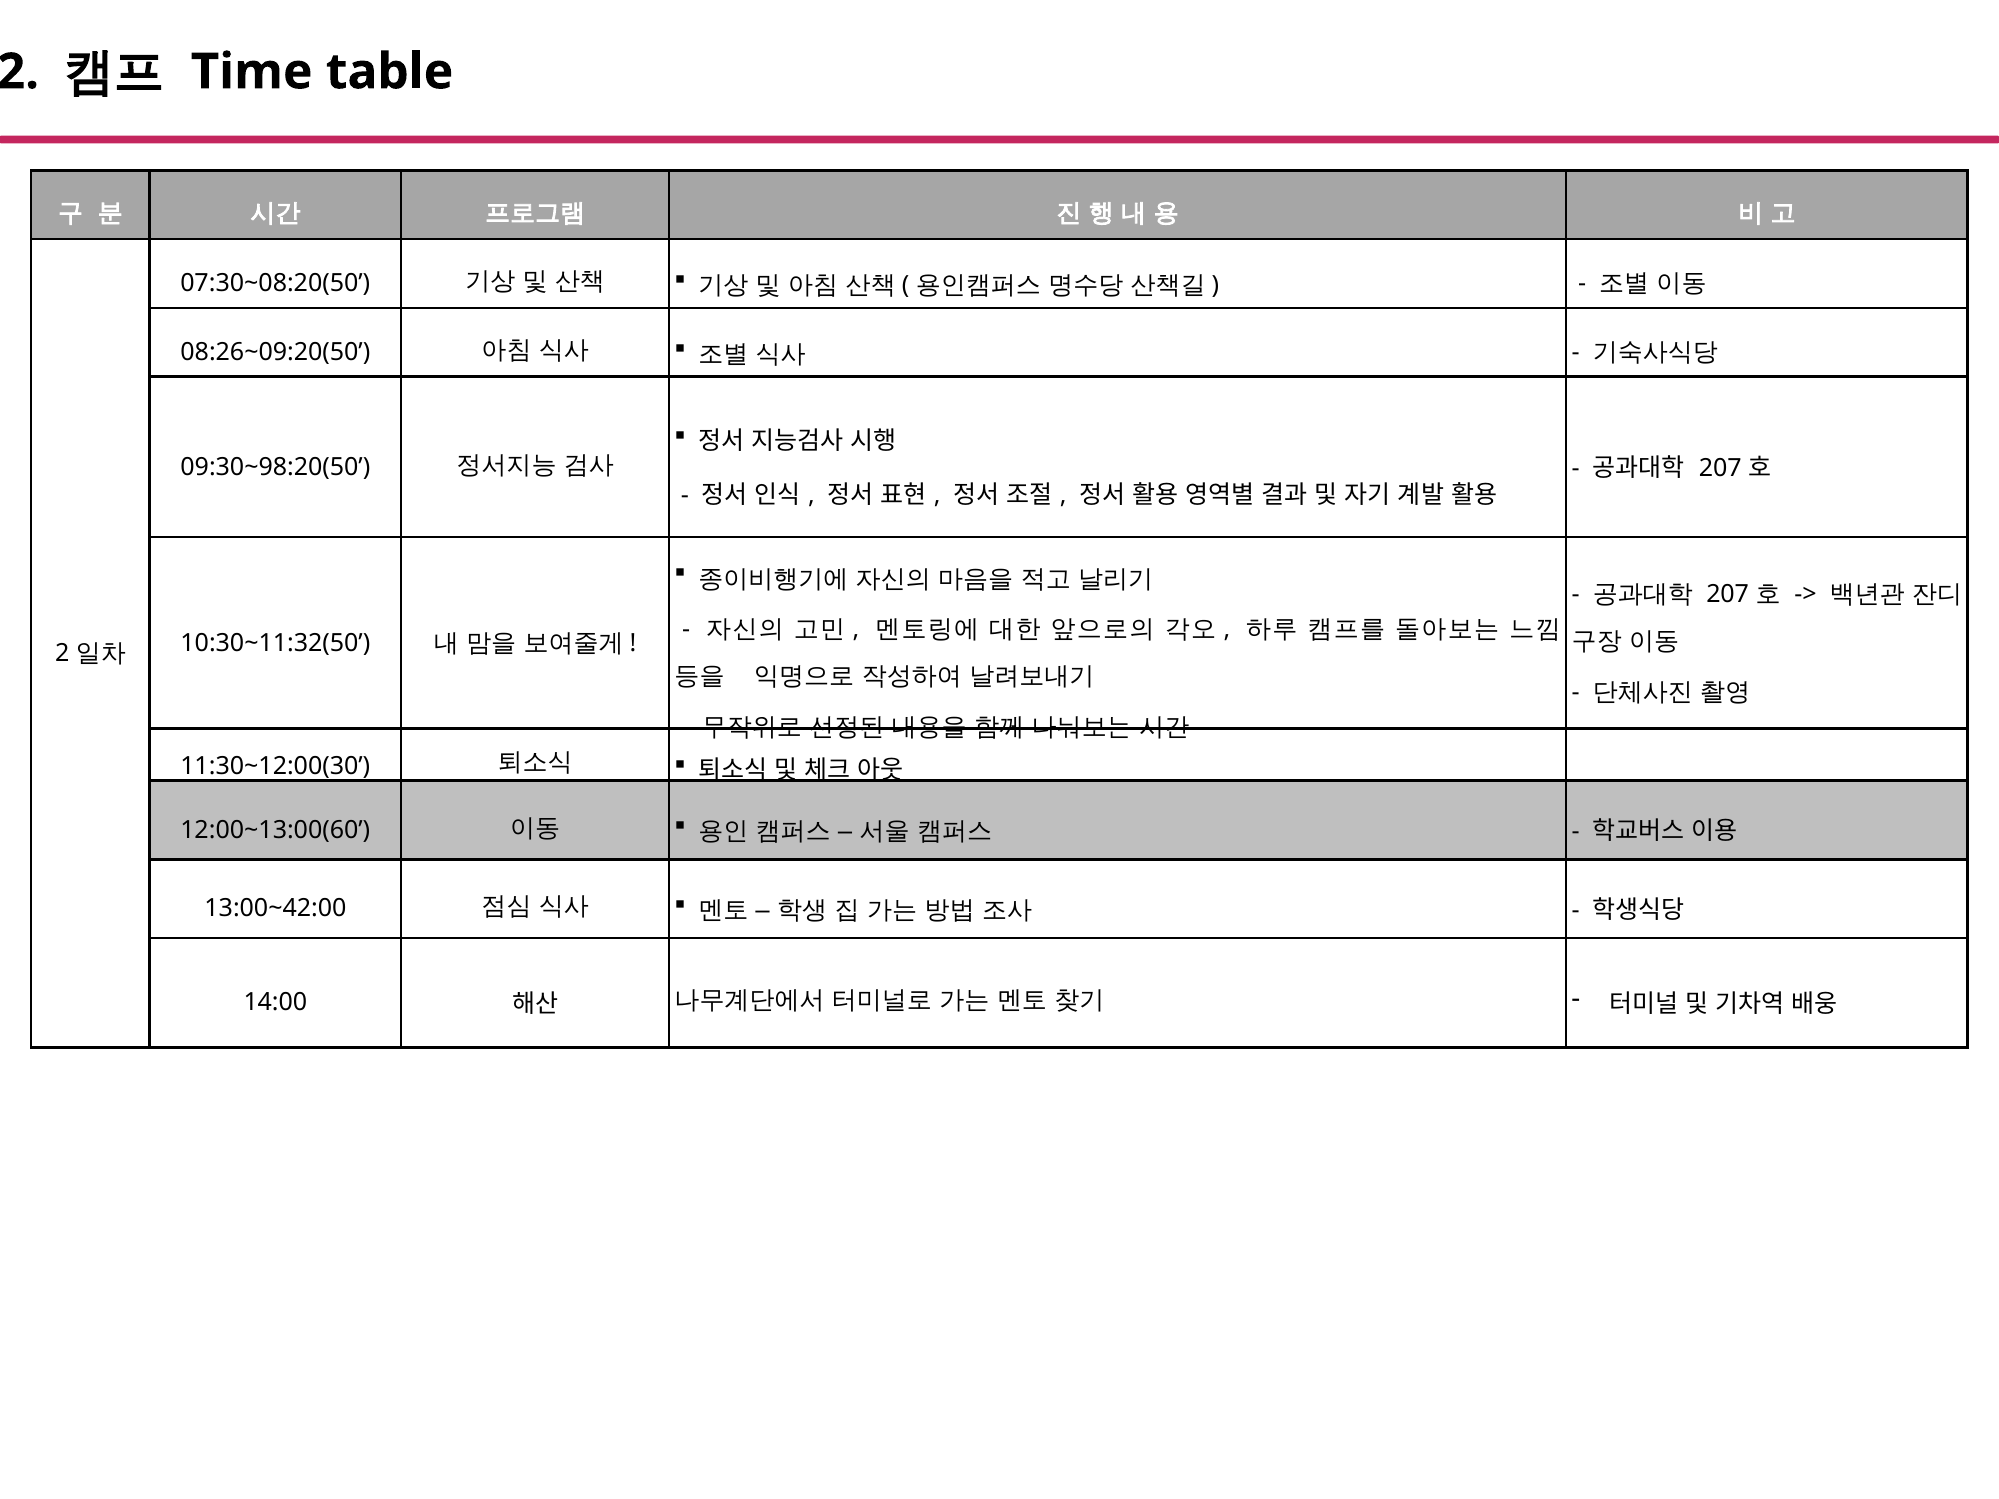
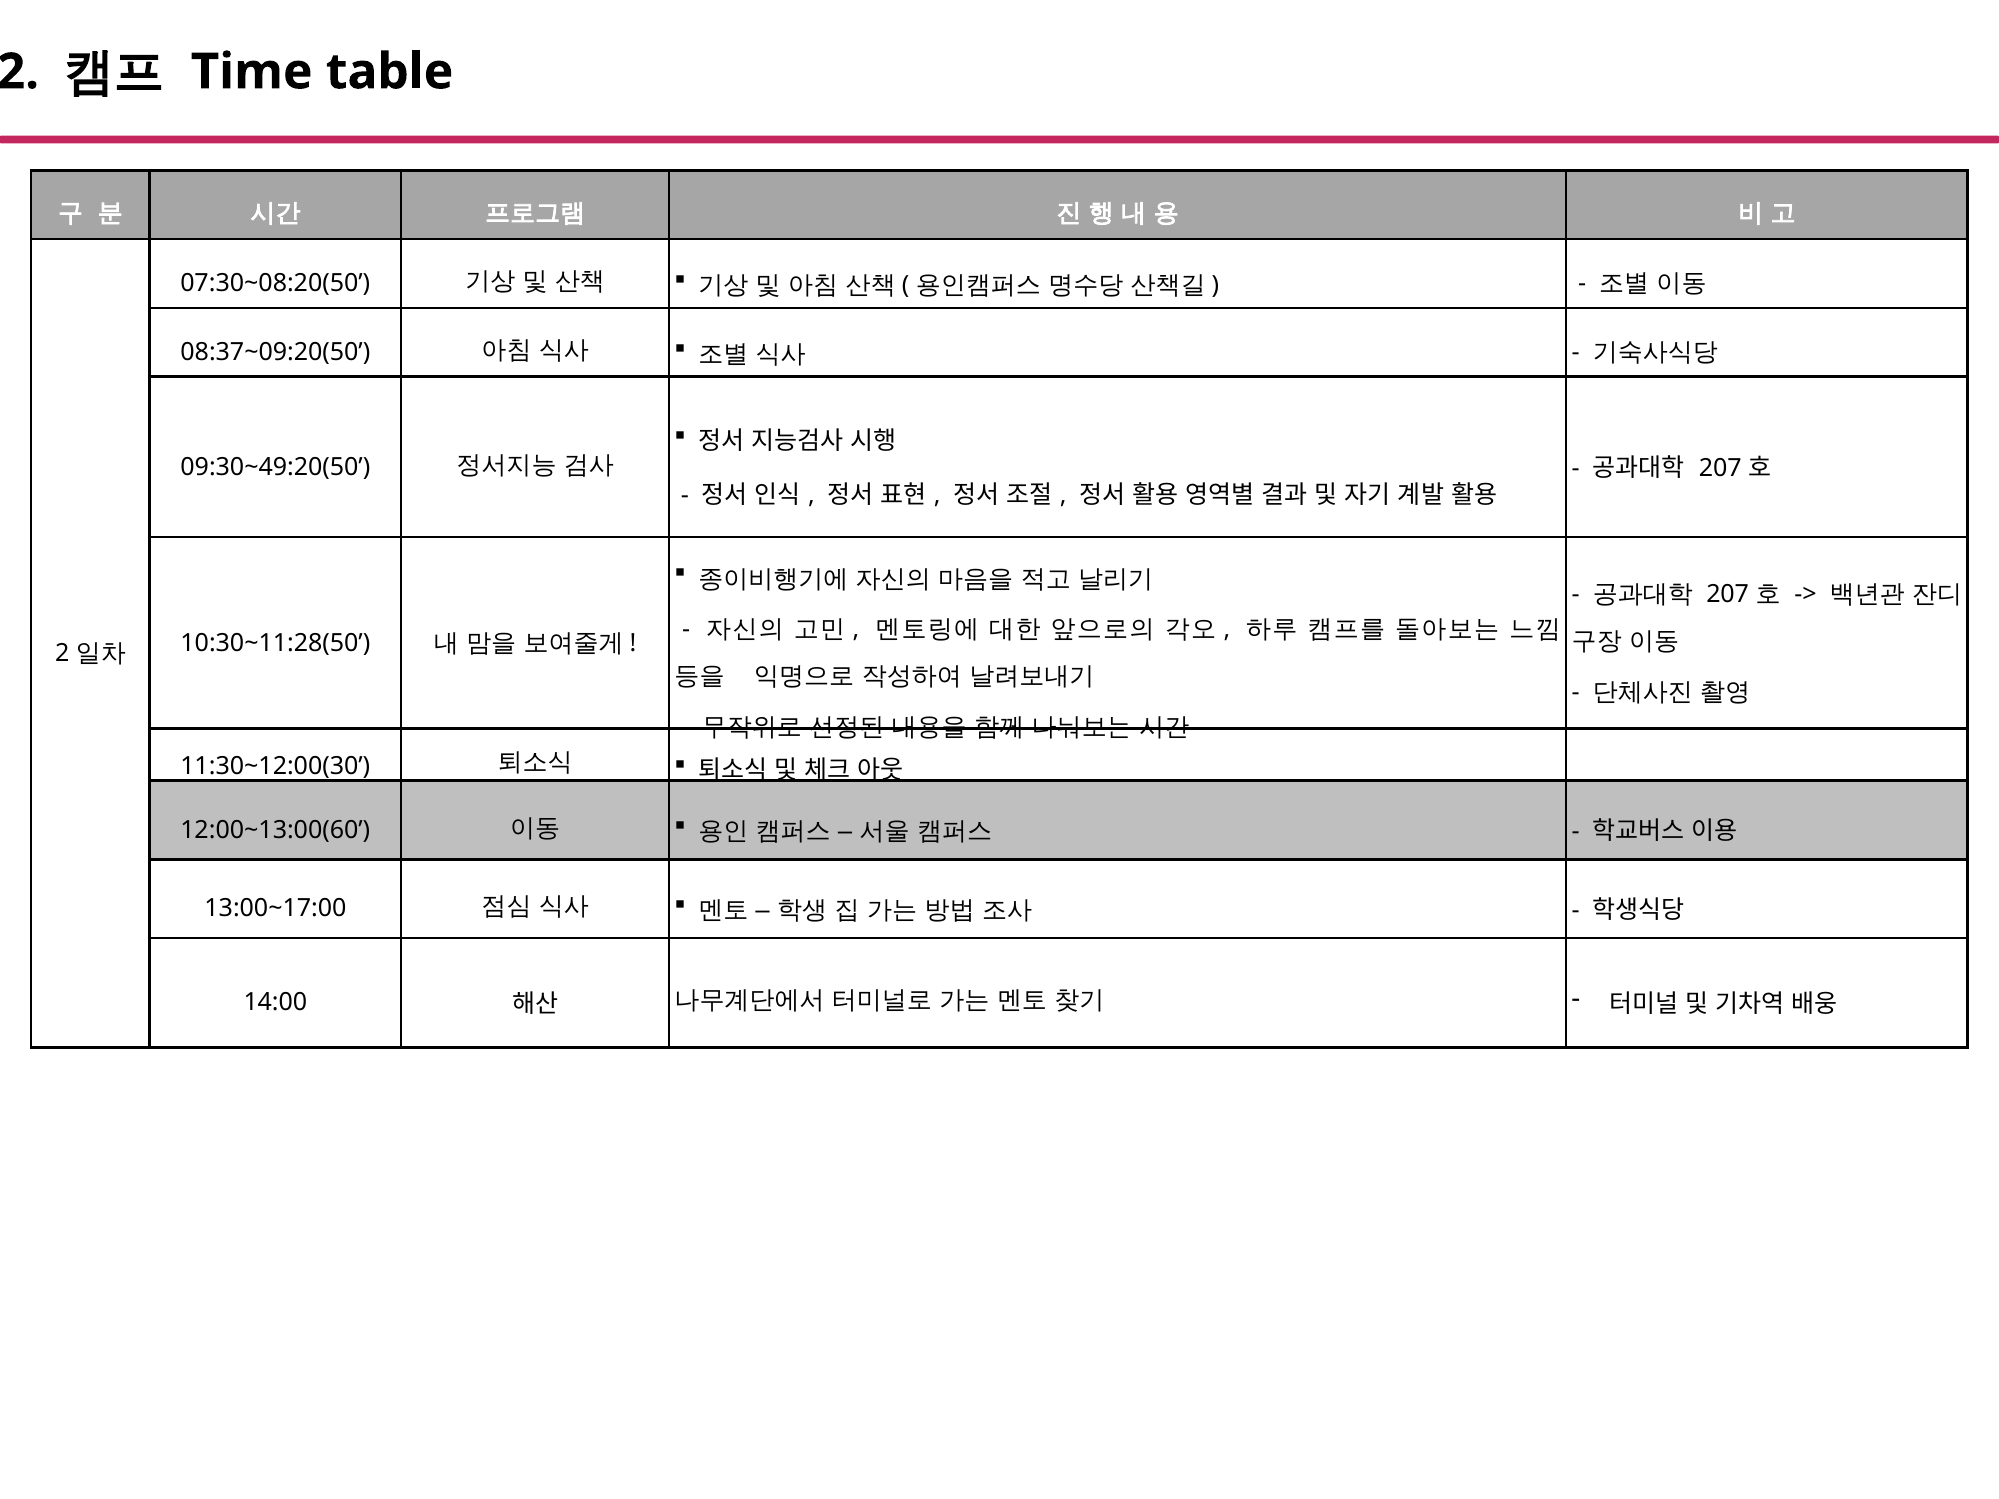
08:26~09:20(50: 08:26~09:20(50 -> 08:37~09:20(50
09:30~98:20(50: 09:30~98:20(50 -> 09:30~49:20(50
10:30~11:32(50: 10:30~11:32(50 -> 10:30~11:28(50
13:00~42:00: 13:00~42:00 -> 13:00~17:00
